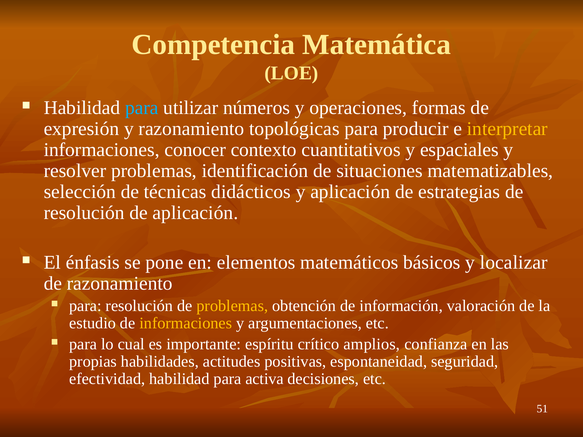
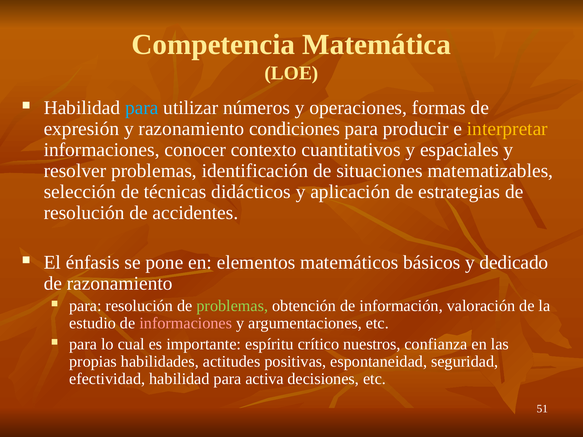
topológicas: topológicas -> condiciones
de aplicación: aplicación -> accidentes
localizar: localizar -> dedicado
problemas at (232, 306) colour: yellow -> light green
informaciones at (186, 323) colour: yellow -> pink
amplios: amplios -> nuestros
